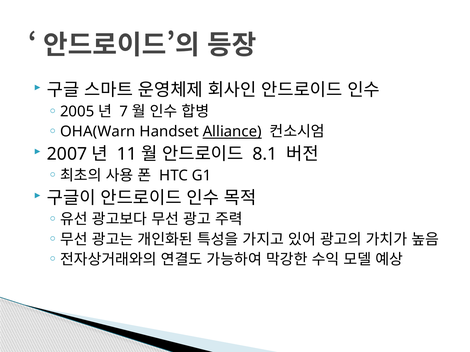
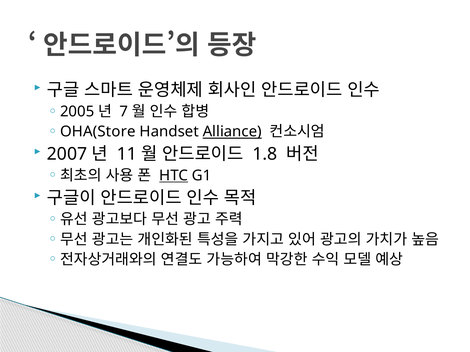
OHA(Warn: OHA(Warn -> OHA(Store
8.1: 8.1 -> 1.8
HTC underline: none -> present
